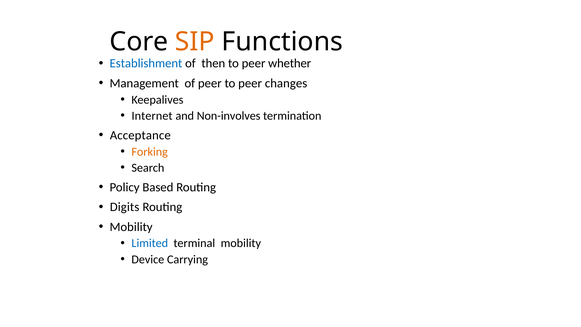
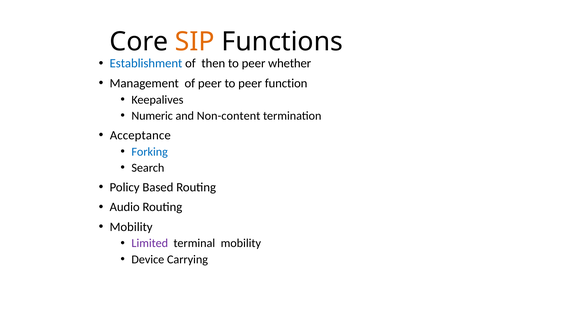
changes: changes -> function
Internet: Internet -> Numeric
Non-involves: Non-involves -> Non-content
Forking colour: orange -> blue
Digits: Digits -> Audio
Limited colour: blue -> purple
